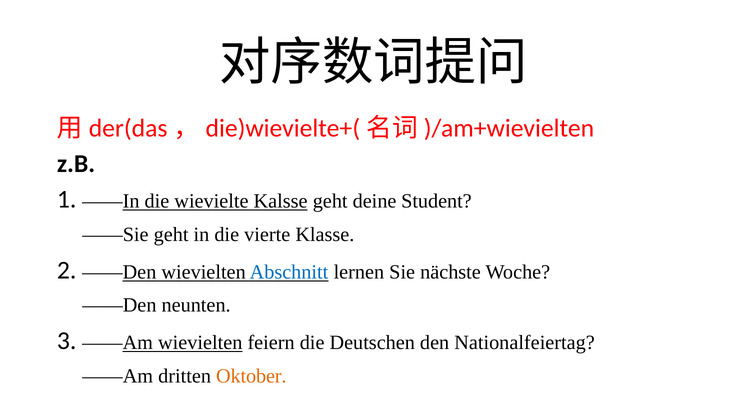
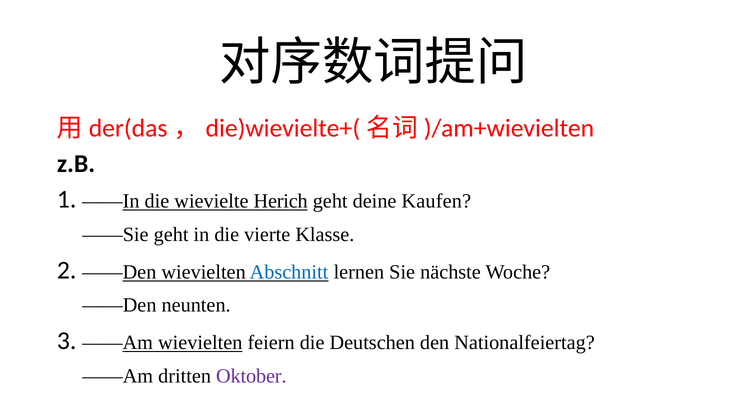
Kalsse: Kalsse -> Herich
Student: Student -> Kaufen
Oktober colour: orange -> purple
